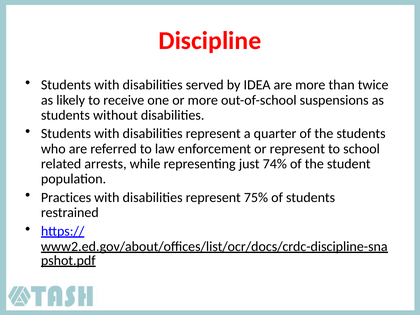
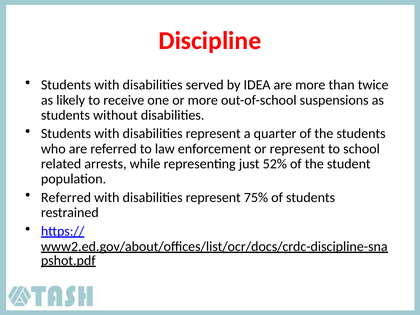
74%: 74% -> 52%
Practices at (66, 197): Practices -> Referred
